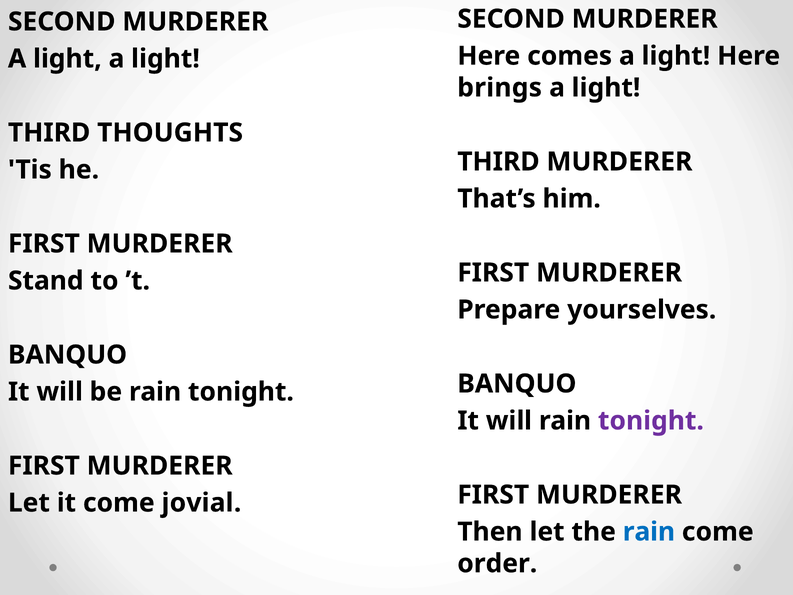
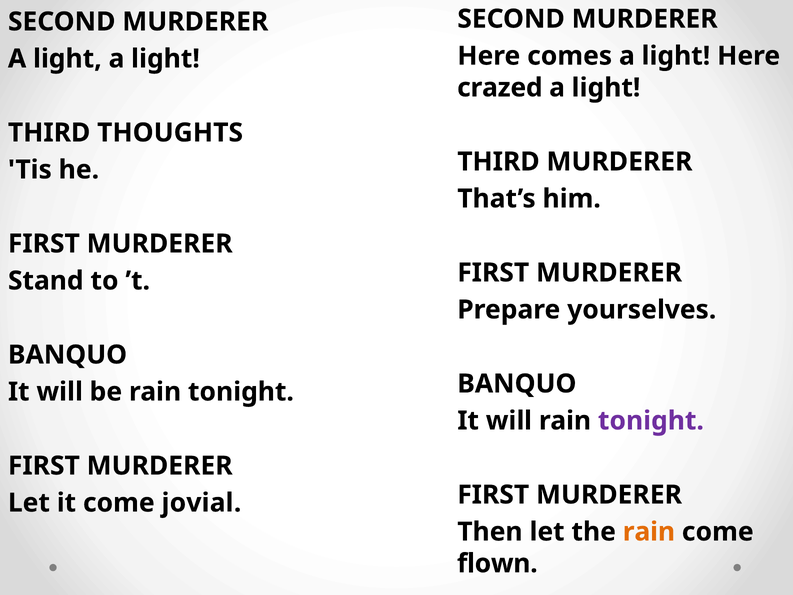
brings: brings -> crazed
rain at (649, 532) colour: blue -> orange
order: order -> flown
